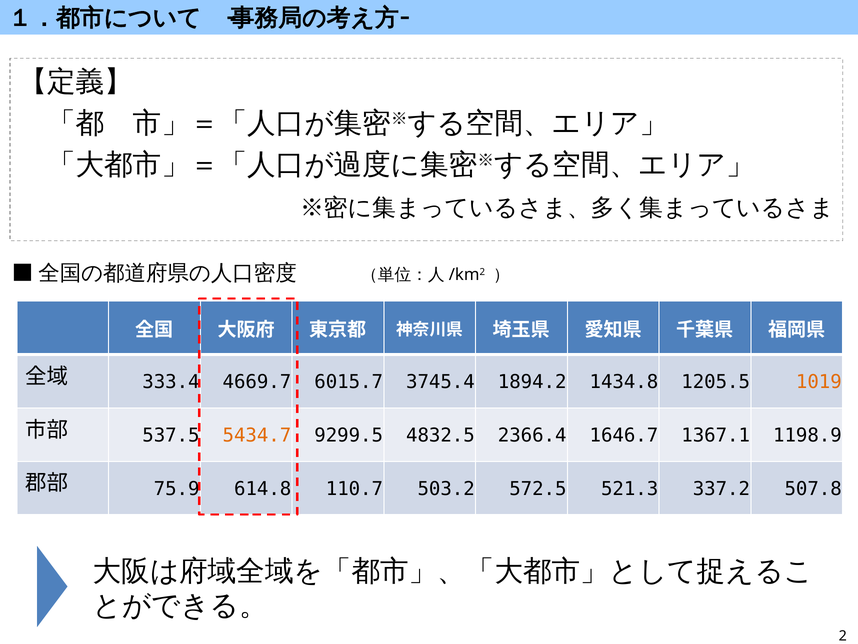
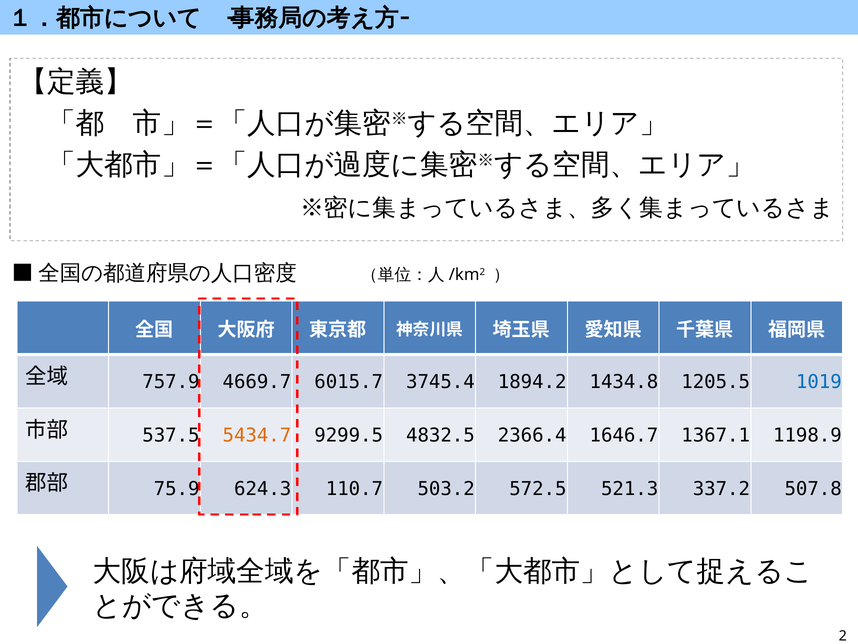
333.4: 333.4 -> 757.9
1019 colour: orange -> blue
614.8: 614.8 -> 624.3
